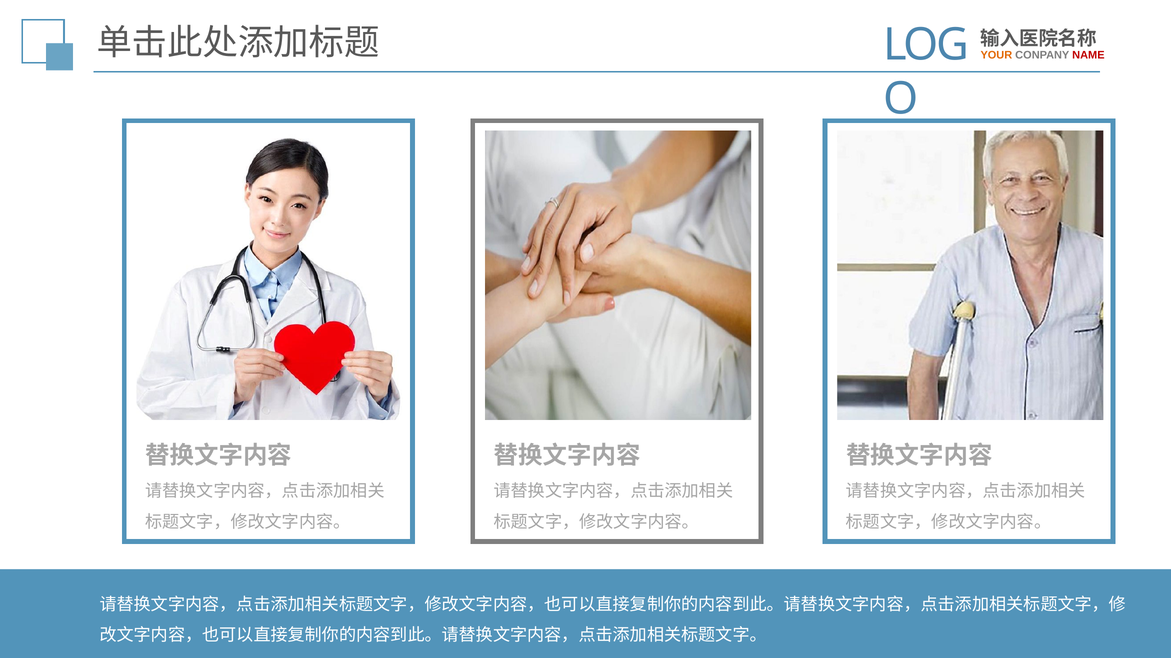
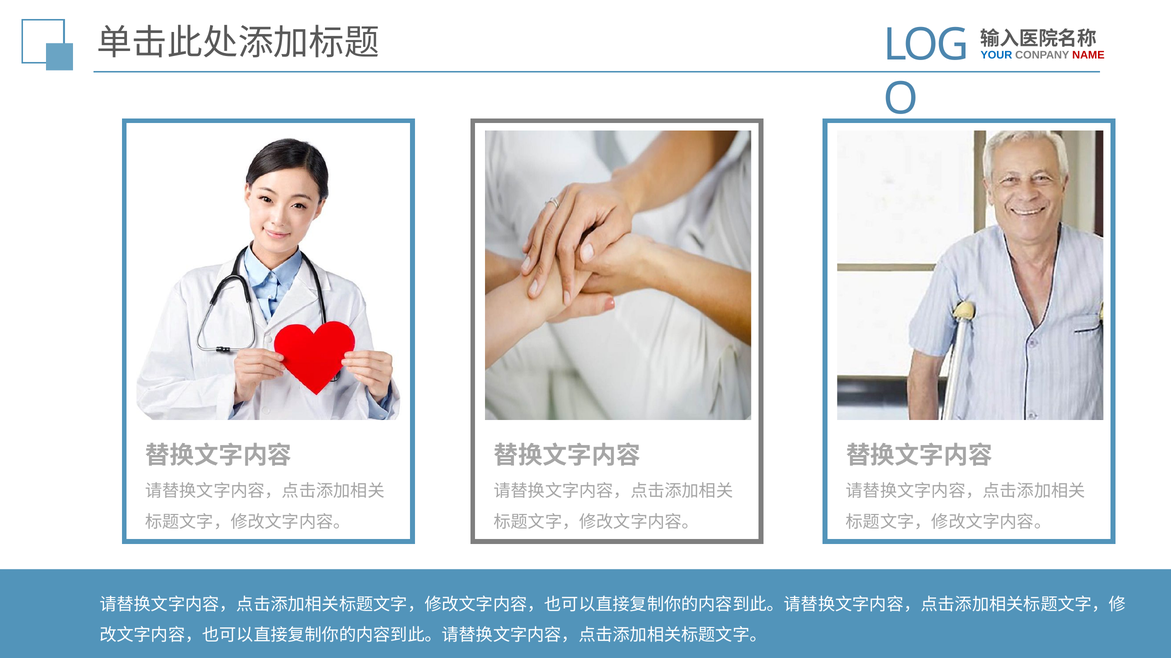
YOUR colour: orange -> blue
